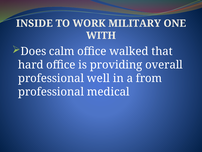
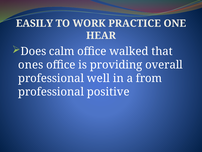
INSIDE: INSIDE -> EASILY
MILITARY: MILITARY -> PRACTICE
WITH: WITH -> HEAR
hard: hard -> ones
medical: medical -> positive
